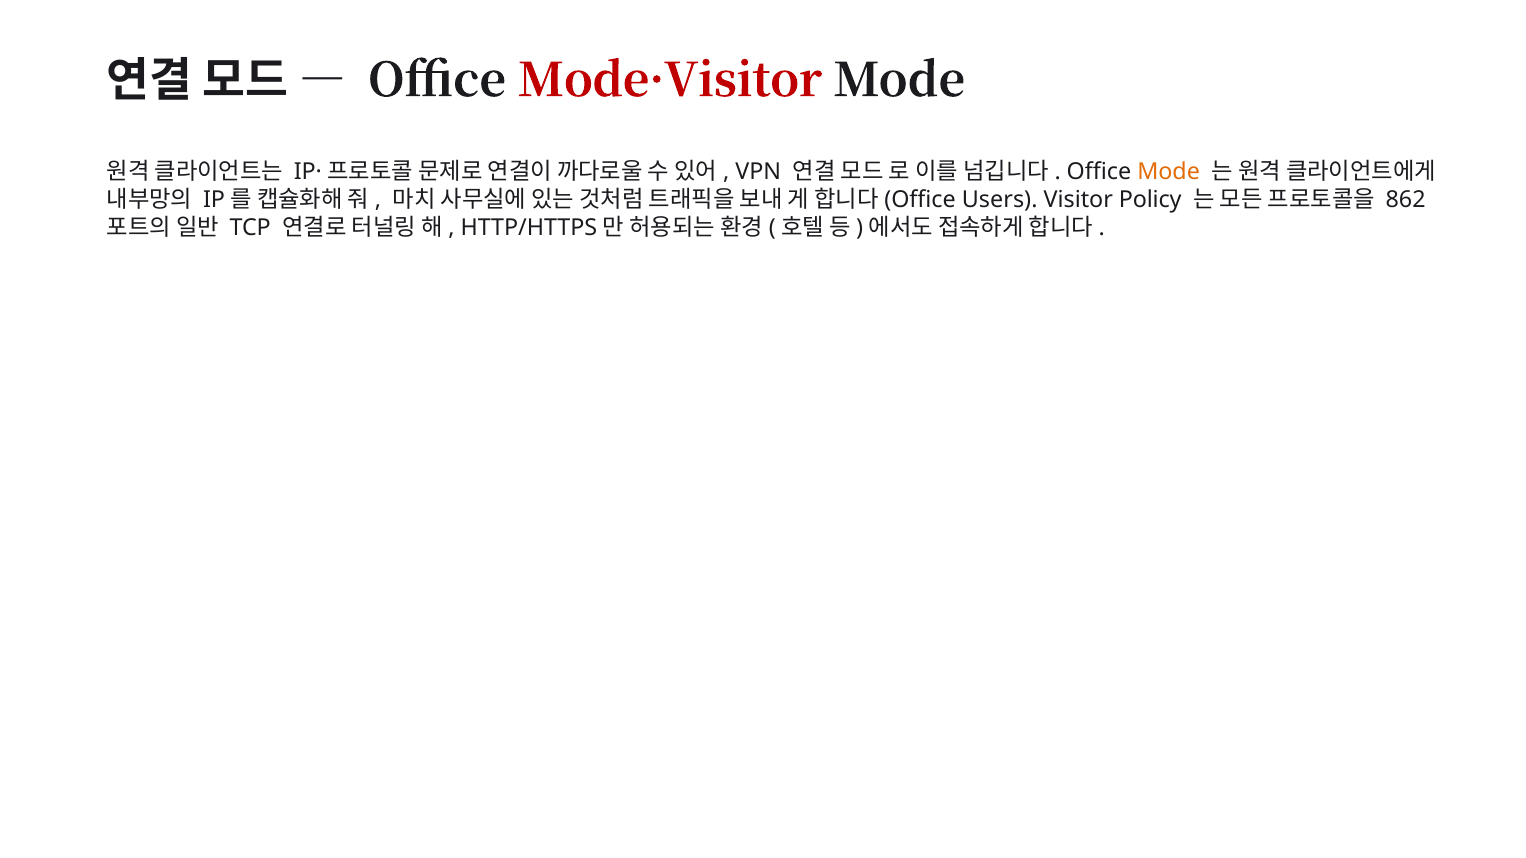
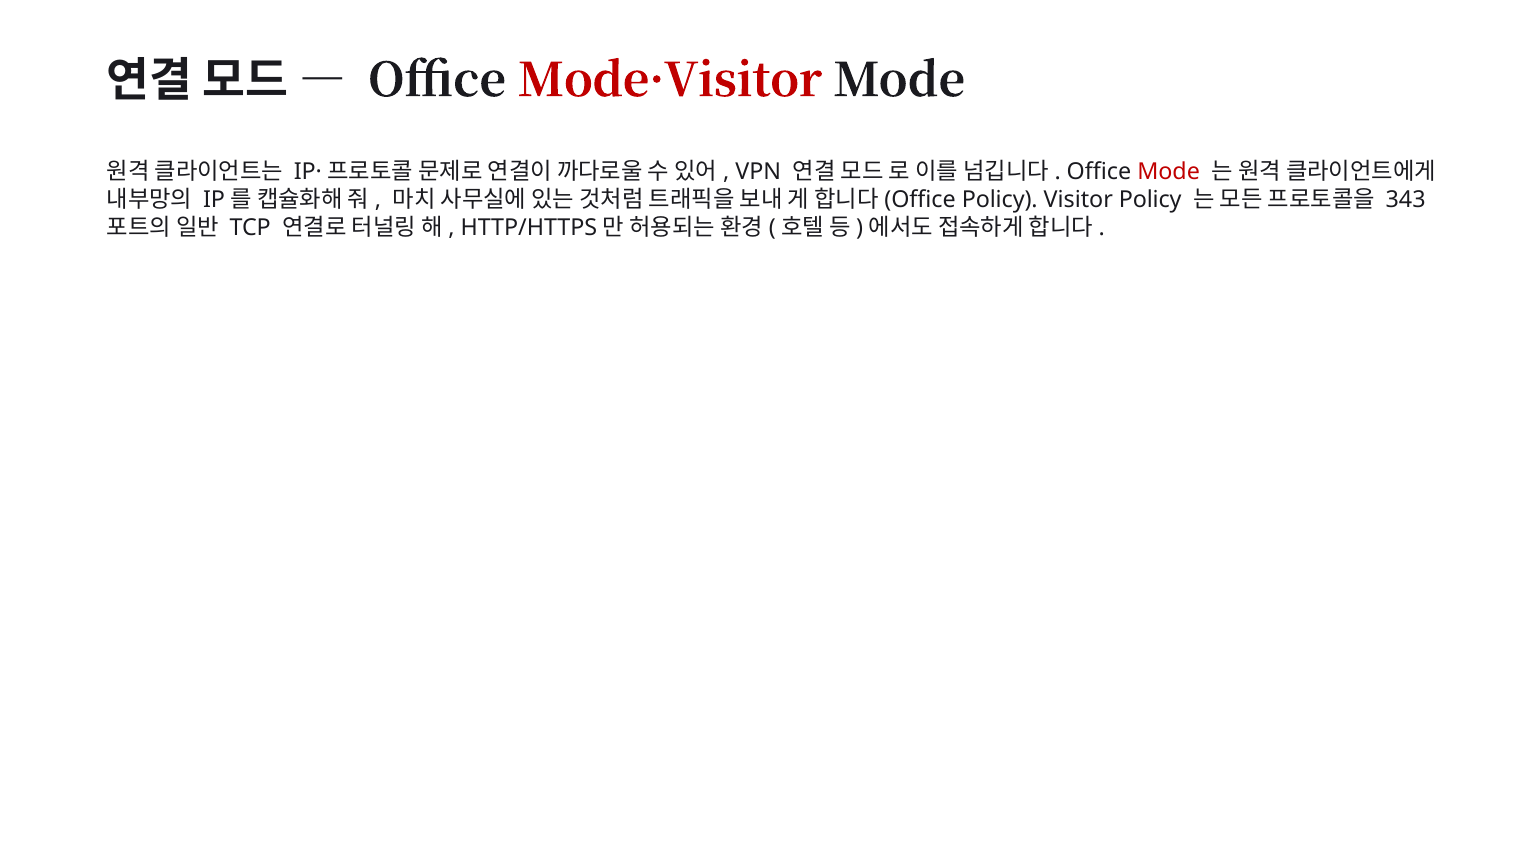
Mode at (1169, 172) colour: orange -> red
Office Users: Users -> Policy
862: 862 -> 343
